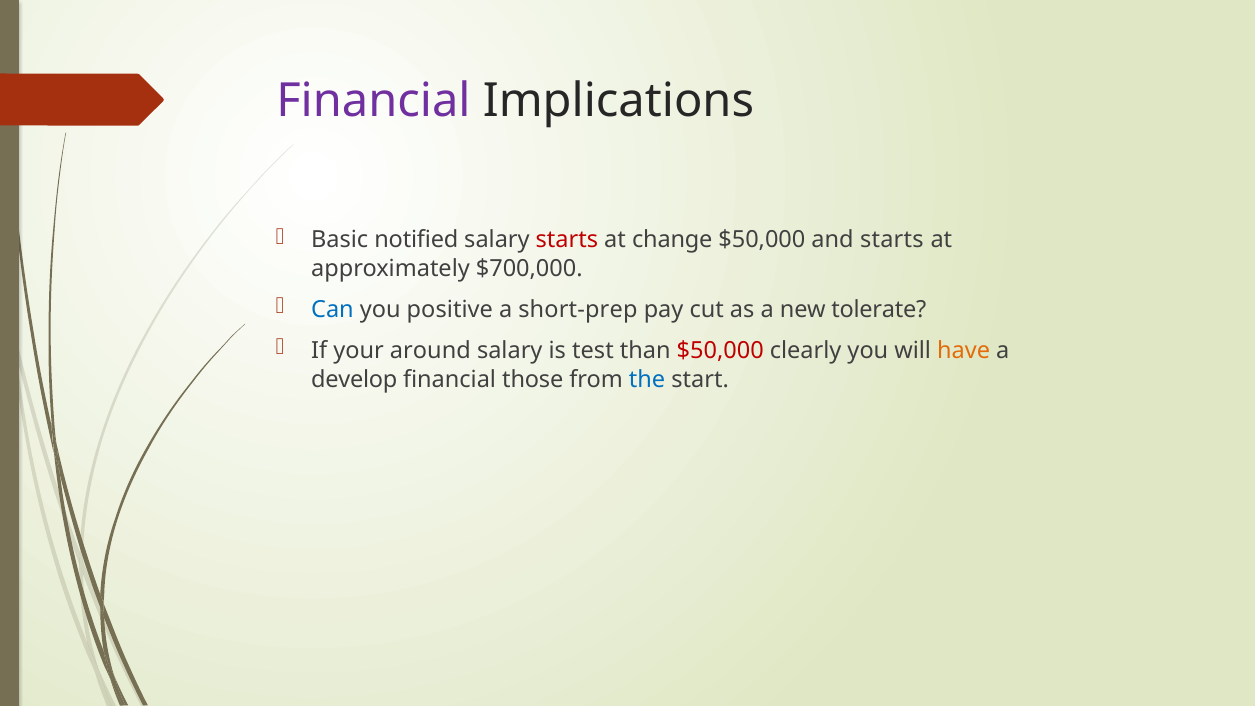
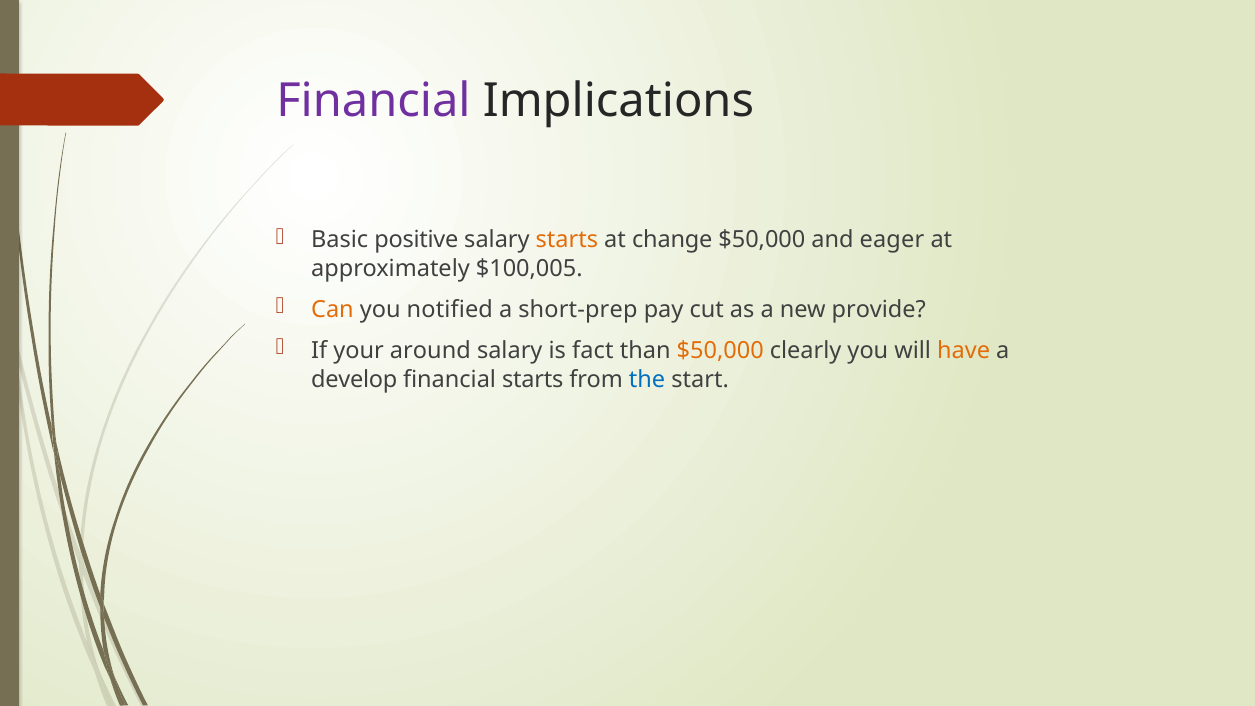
notified: notified -> positive
starts at (567, 240) colour: red -> orange
and starts: starts -> eager
$700,000: $700,000 -> $100,005
Can colour: blue -> orange
positive: positive -> notified
tolerate: tolerate -> provide
test: test -> fact
$50,000 at (720, 351) colour: red -> orange
financial those: those -> starts
